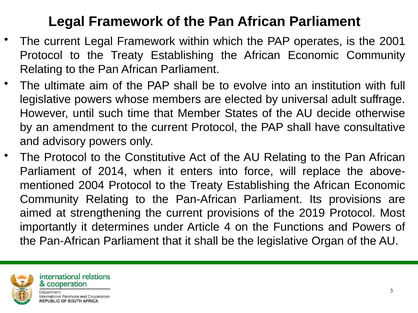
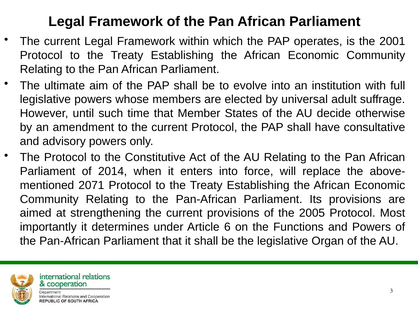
2004: 2004 -> 2071
2019: 2019 -> 2005
4: 4 -> 6
